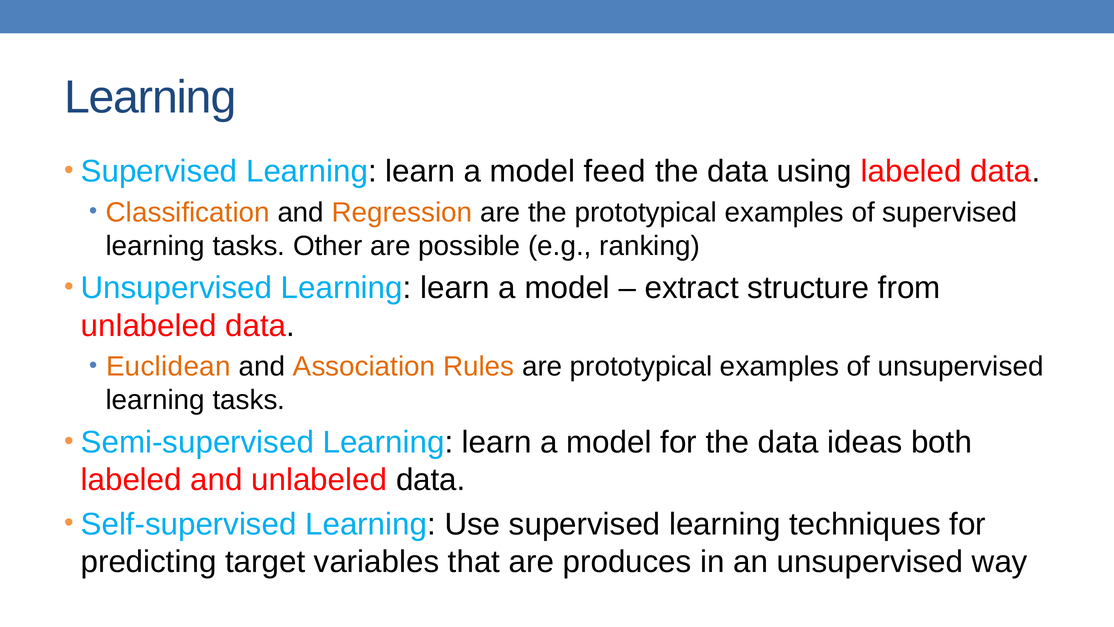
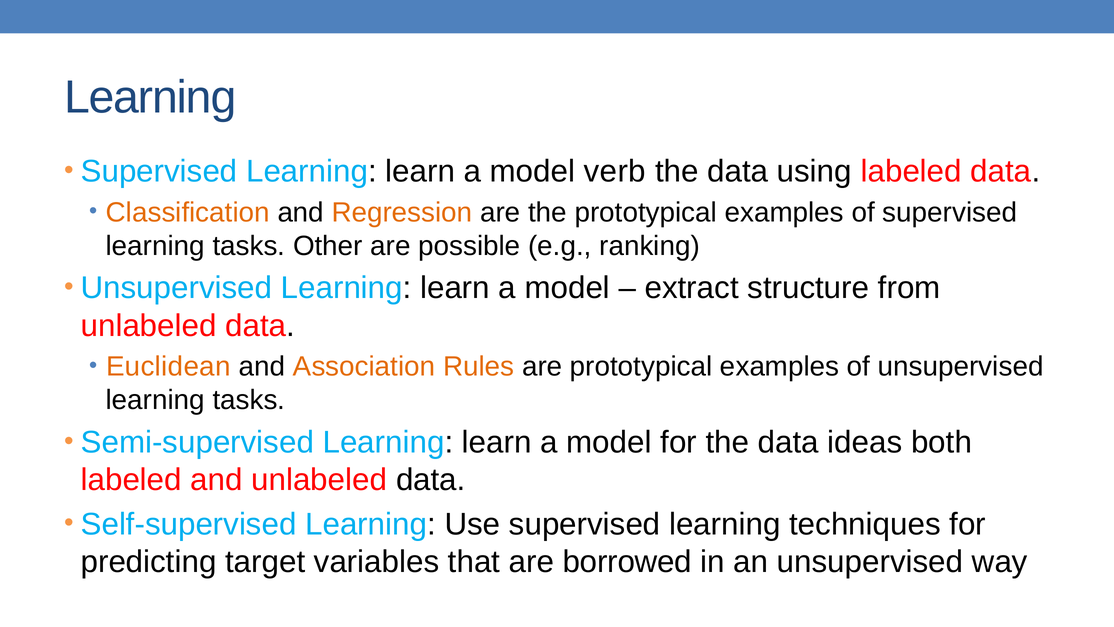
feed: feed -> verb
produces: produces -> borrowed
